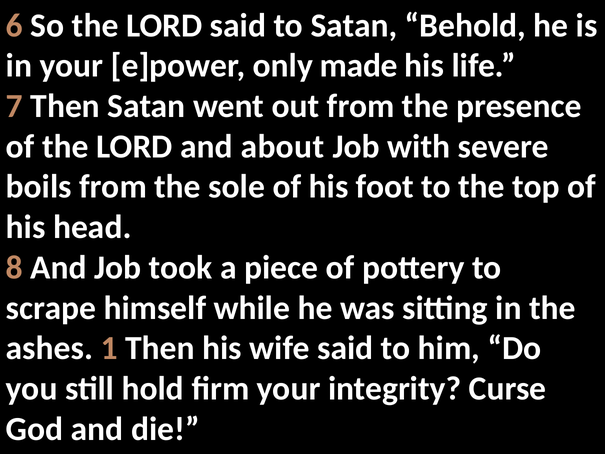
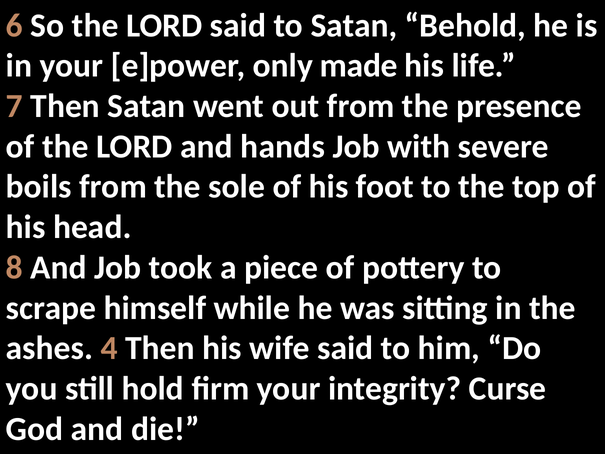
about: about -> hands
1: 1 -> 4
